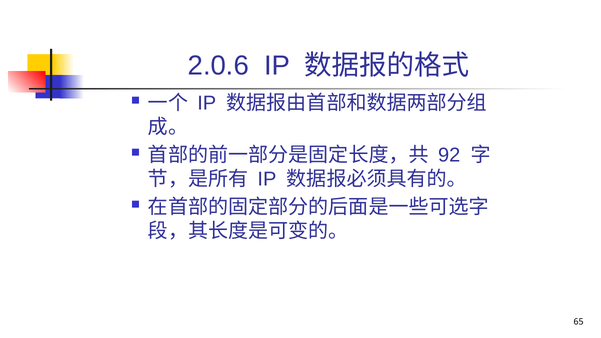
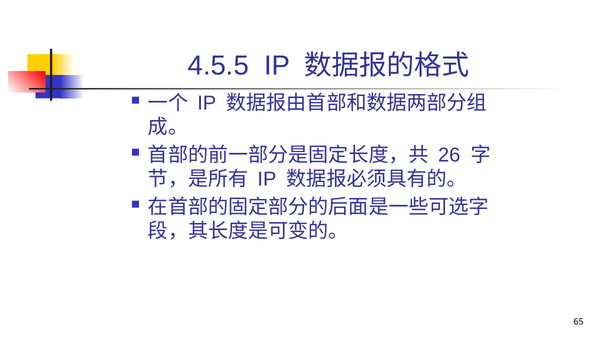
2.0.6: 2.0.6 -> 4.5.5
92: 92 -> 26
